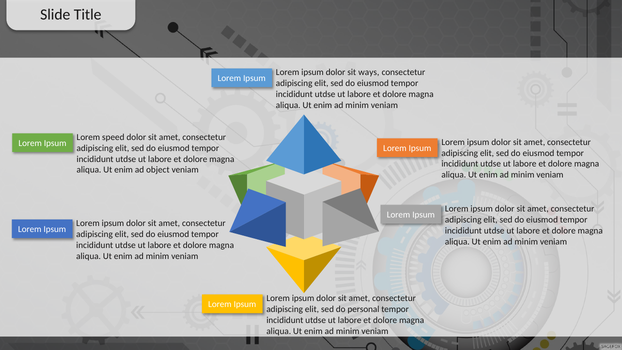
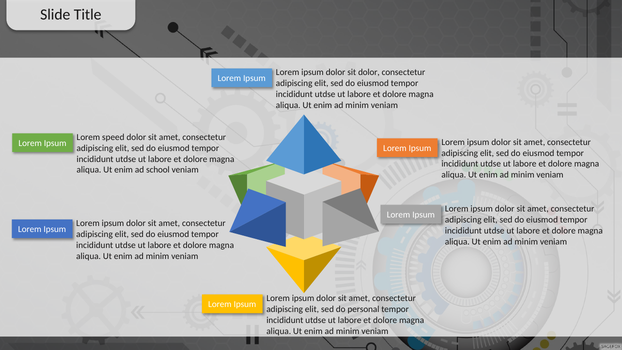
sit ways: ways -> dolor
object: object -> school
